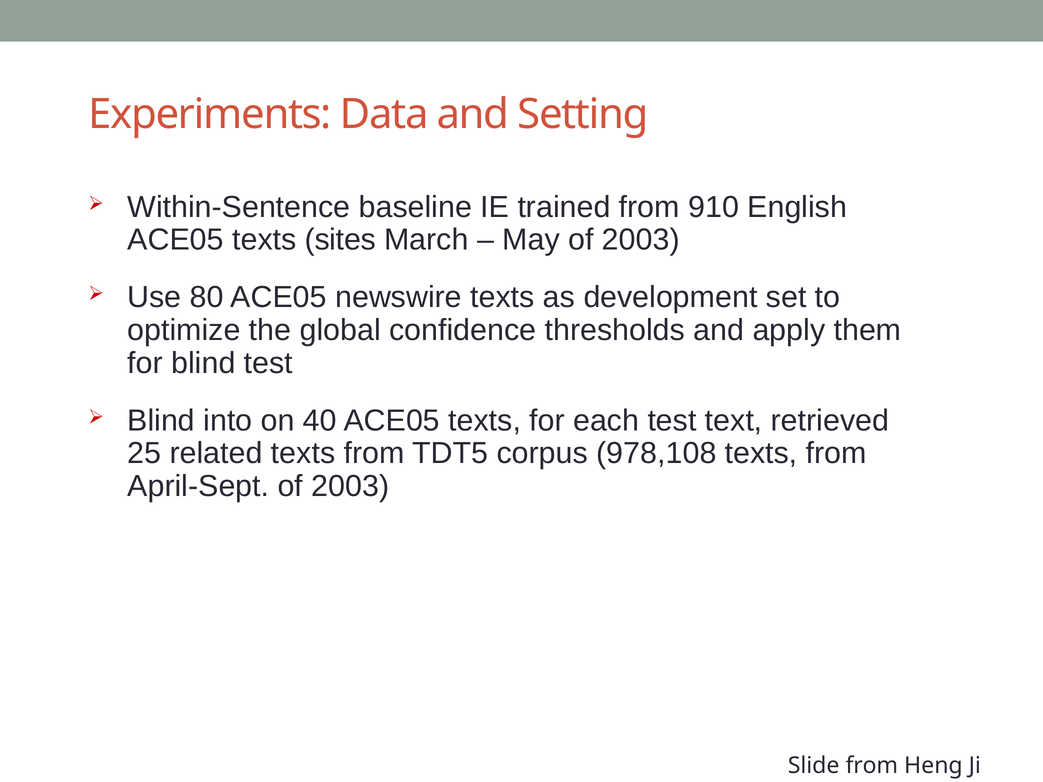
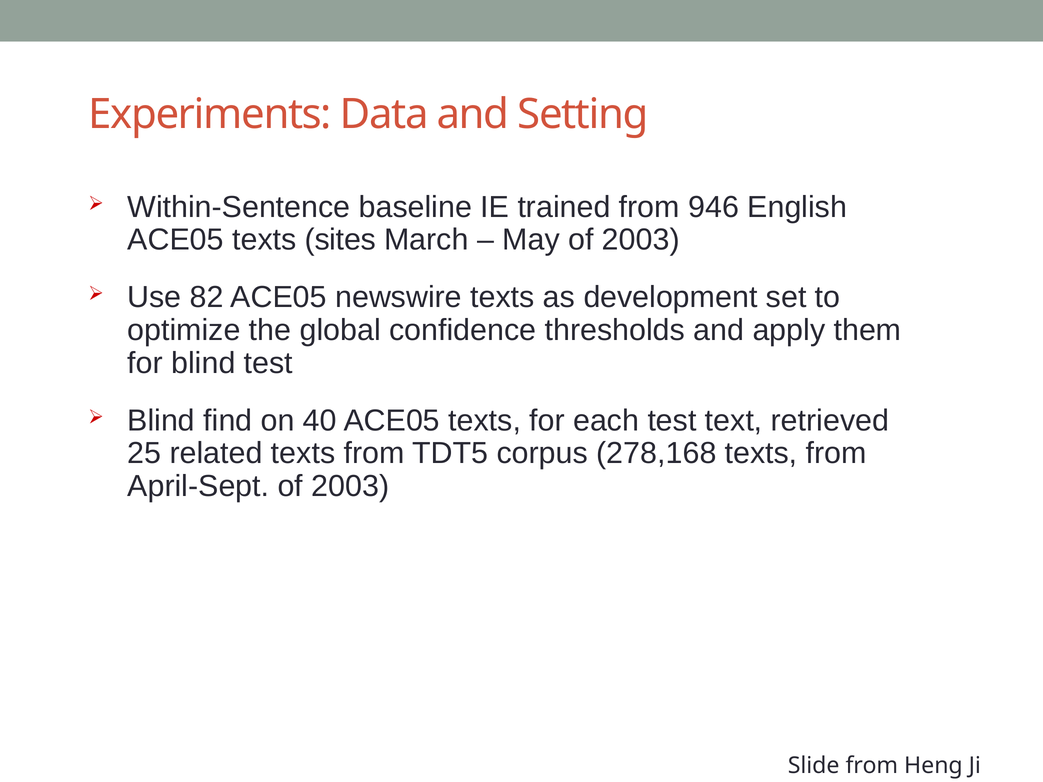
910: 910 -> 946
80: 80 -> 82
into: into -> find
978,108: 978,108 -> 278,168
